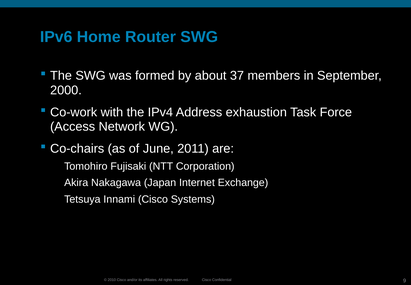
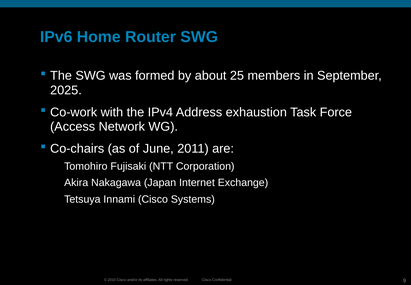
37: 37 -> 25
2000: 2000 -> 2025
